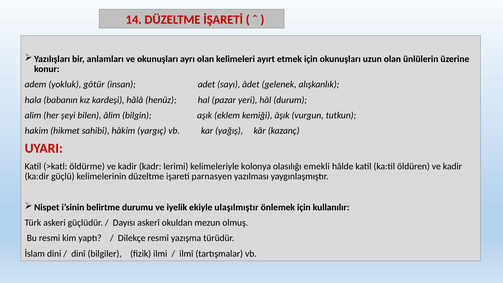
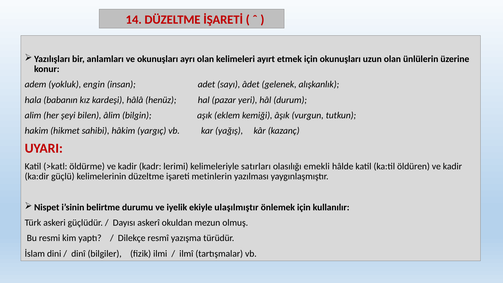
götür: götür -> engin
kolonya: kolonya -> satırları
parnasyen: parnasyen -> metinlerin
